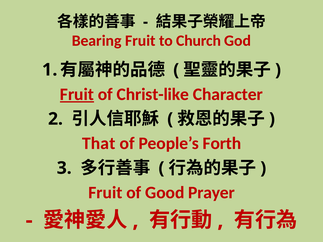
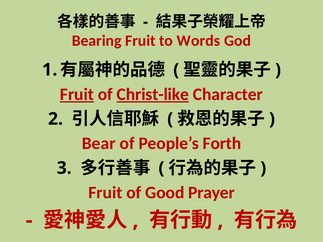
Church: Church -> Words
Christ-like underline: none -> present
That: That -> Bear
